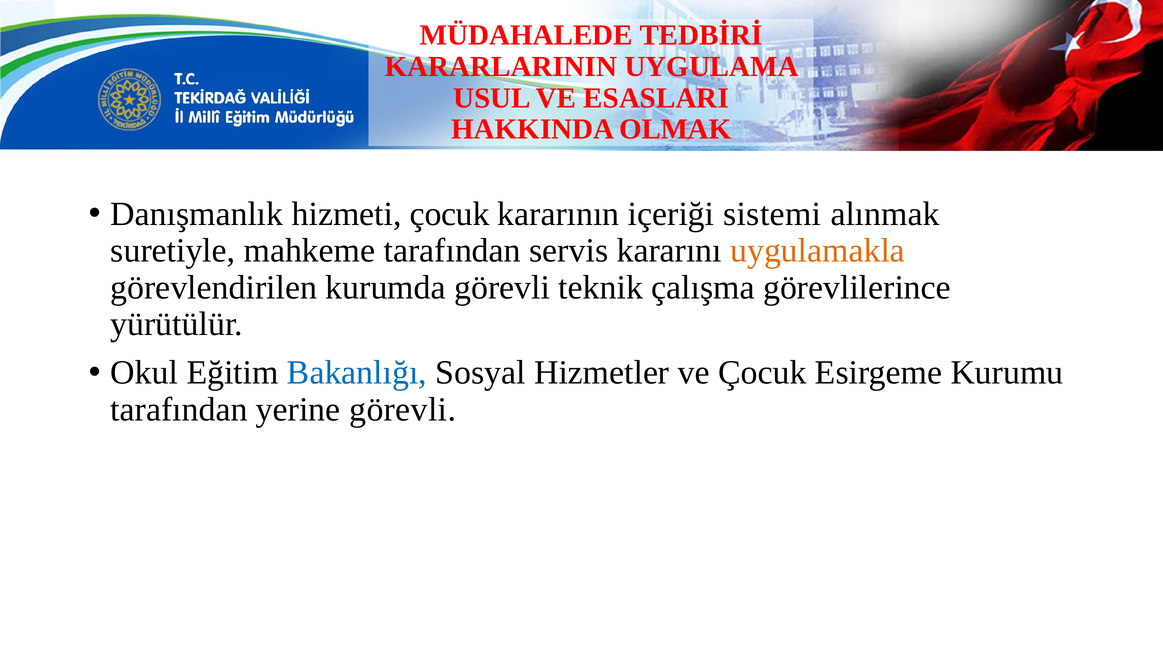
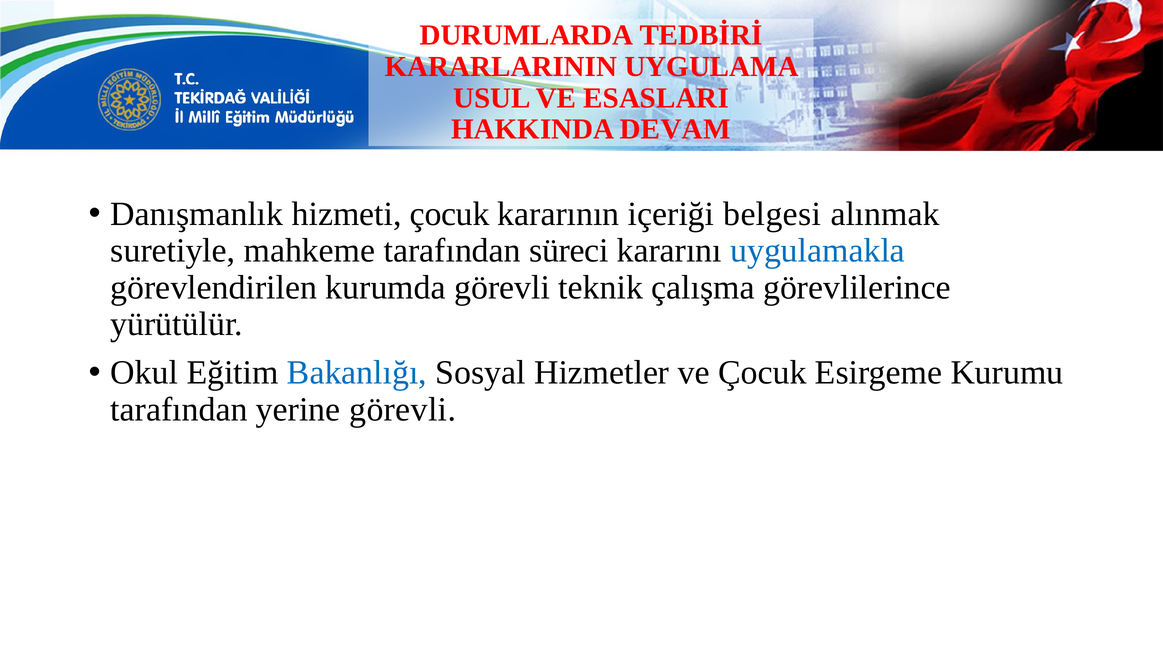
MÜDAHALEDE: MÜDAHALEDE -> DURUMLARDA
OLMAK: OLMAK -> DEVAM
sistemi: sistemi -> belgesi
servis: servis -> süreci
uygulamakla colour: orange -> blue
